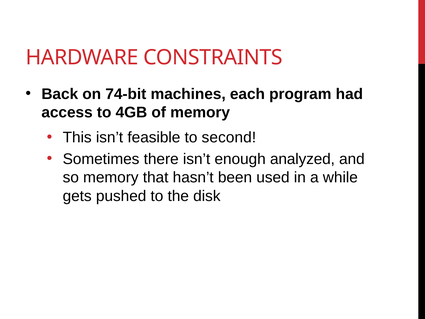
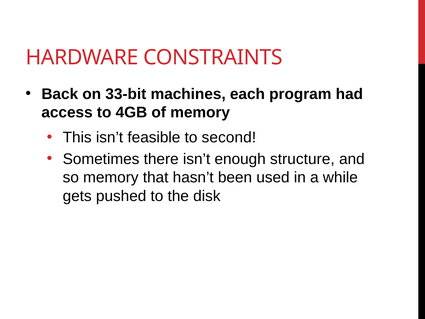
74-bit: 74-bit -> 33-bit
analyzed: analyzed -> structure
